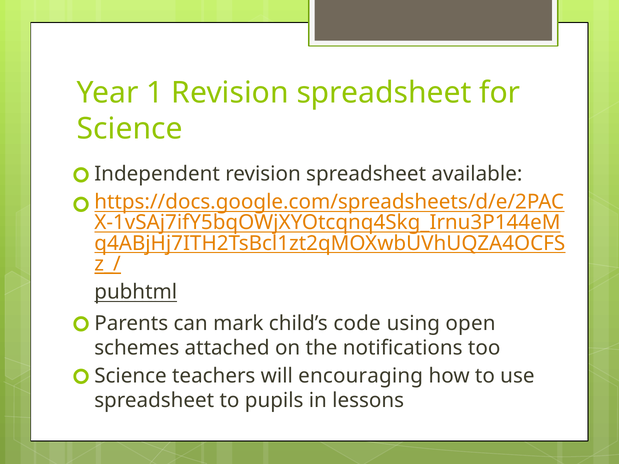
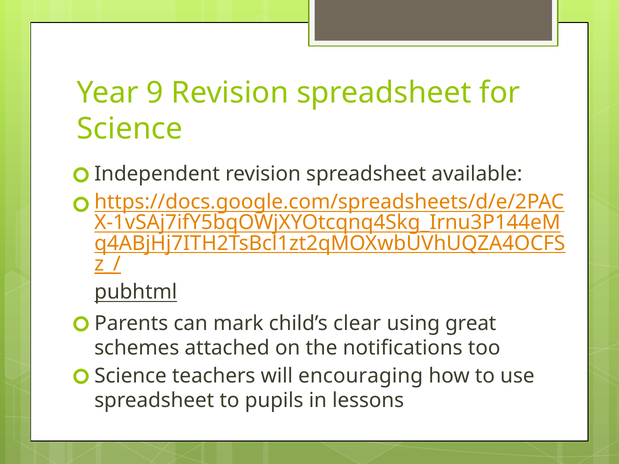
1: 1 -> 9
code: code -> clear
open: open -> great
